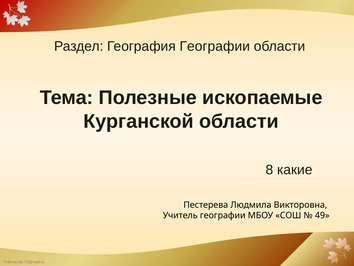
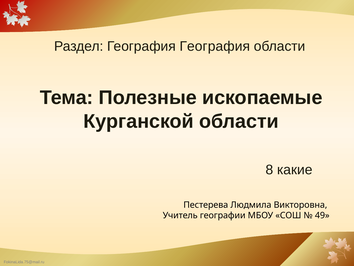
География Географии: Географии -> География
